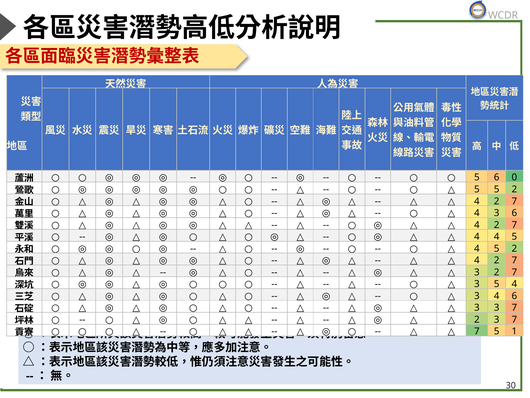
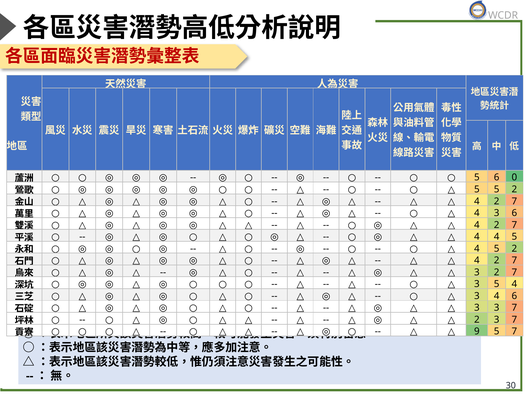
7 at (477, 331): 7 -> 9
5 1: 1 -> 7
